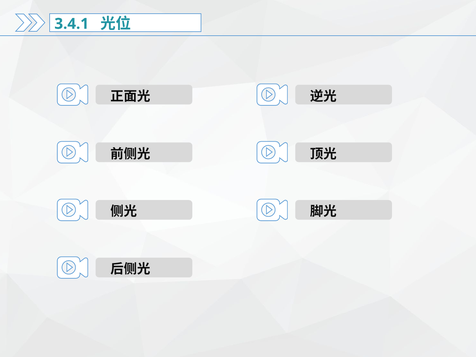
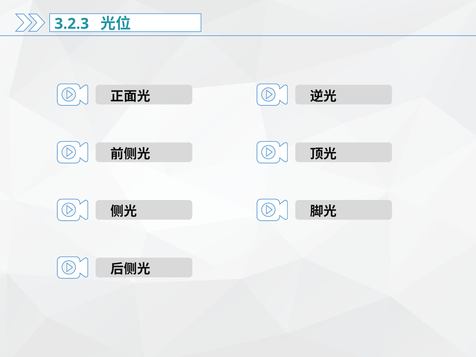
3.4.1: 3.4.1 -> 3.2.3
